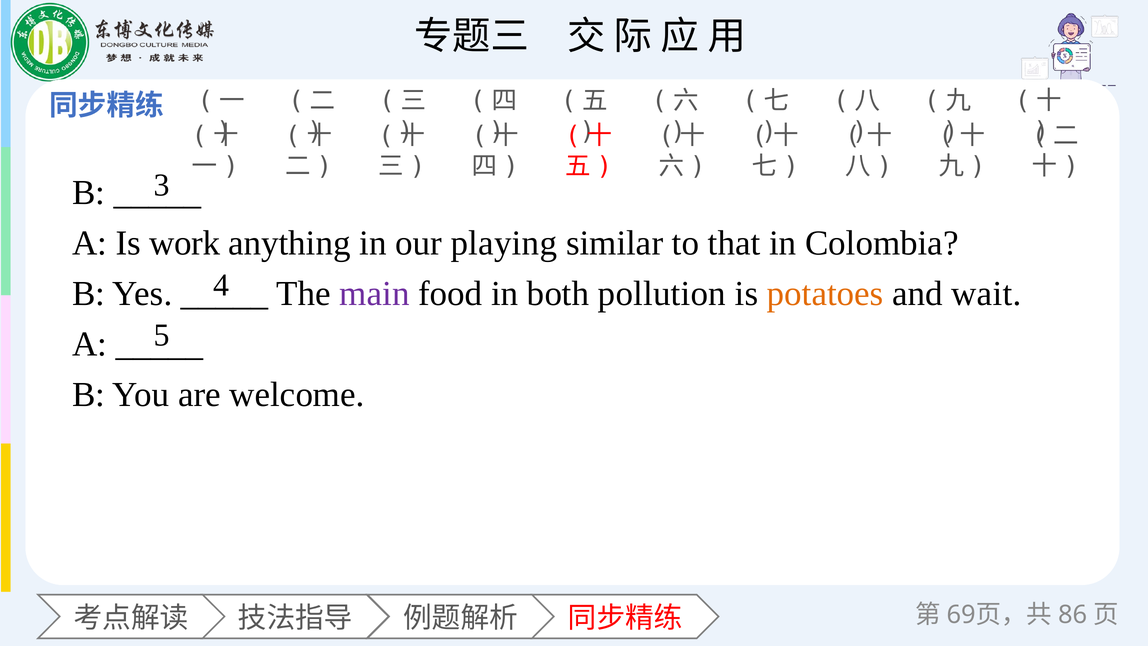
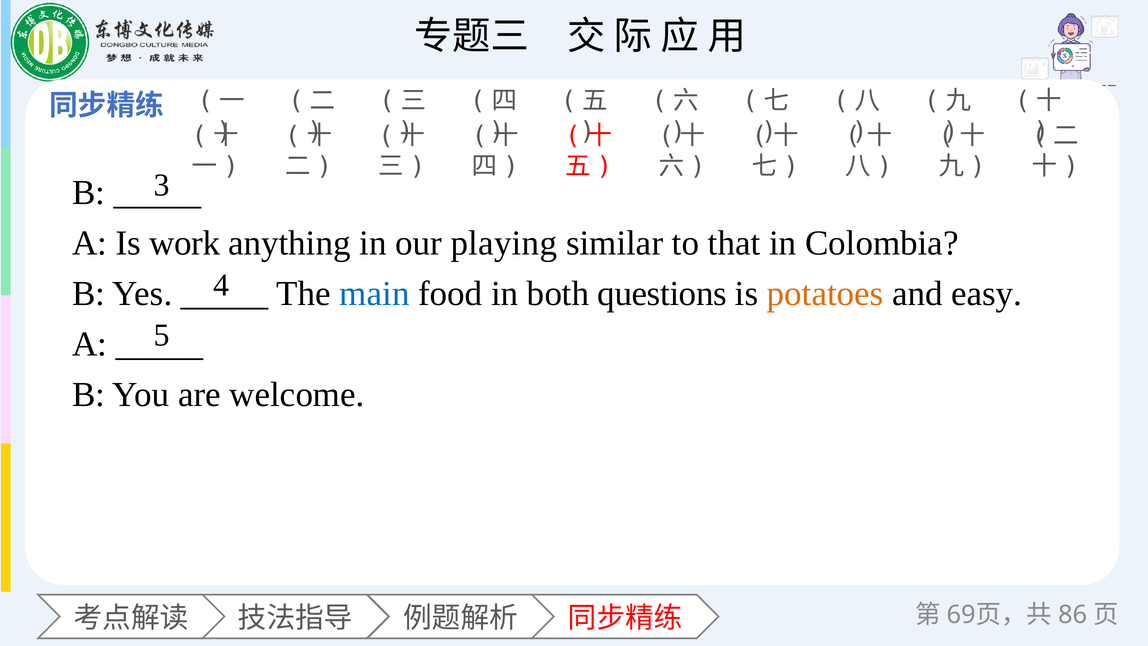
main colour: purple -> blue
pollution: pollution -> questions
wait: wait -> easy
